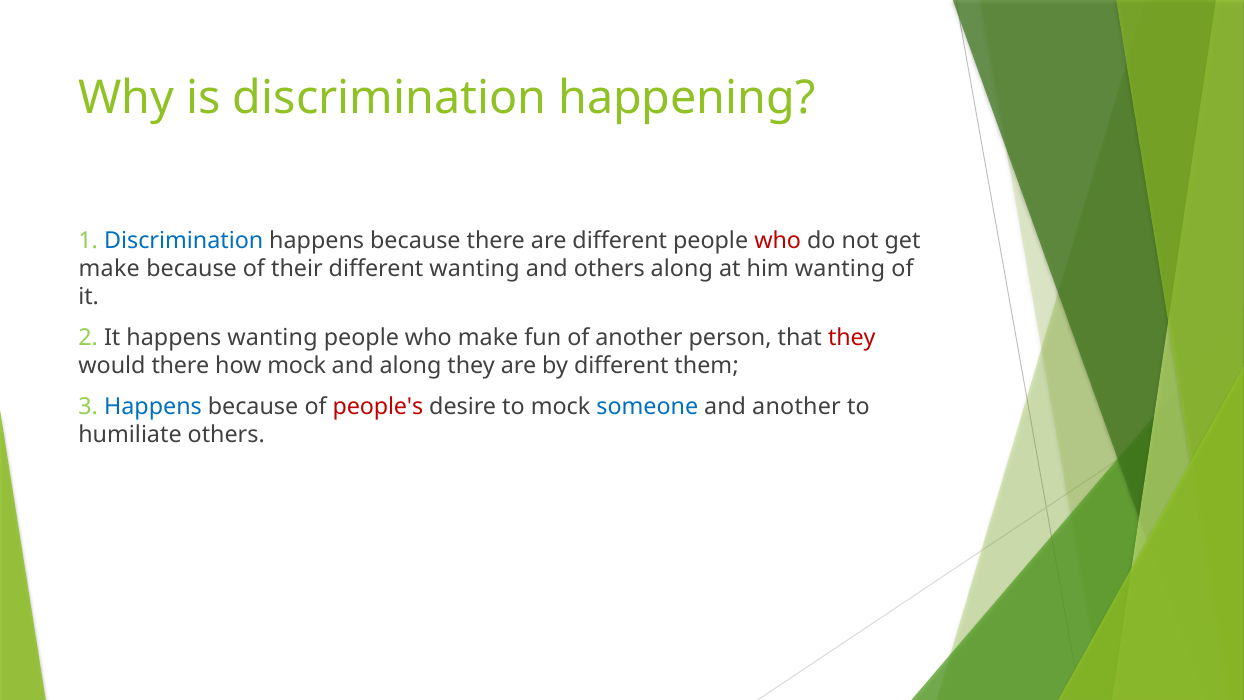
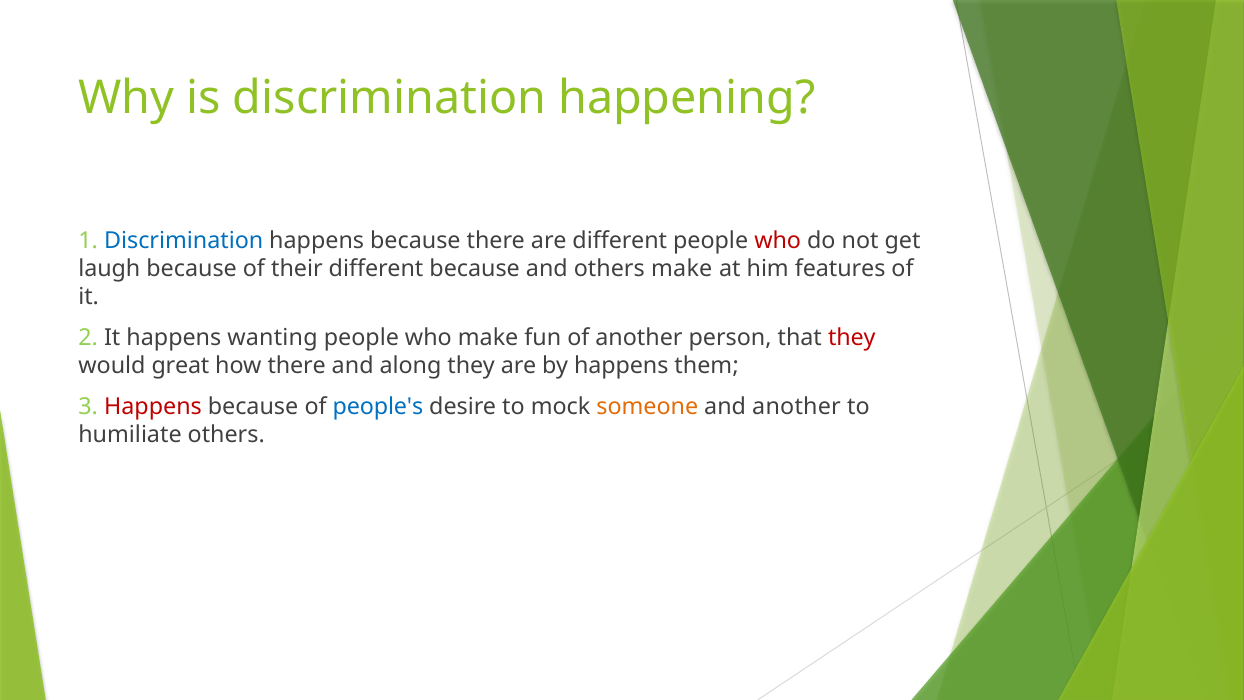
make at (109, 269): make -> laugh
different wanting: wanting -> because
others along: along -> make
him wanting: wanting -> features
would there: there -> great
how mock: mock -> there
by different: different -> happens
Happens at (153, 407) colour: blue -> red
people's colour: red -> blue
someone colour: blue -> orange
